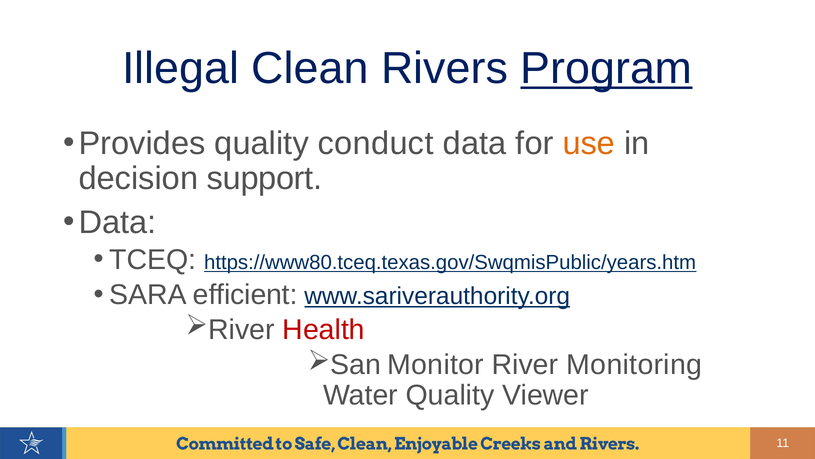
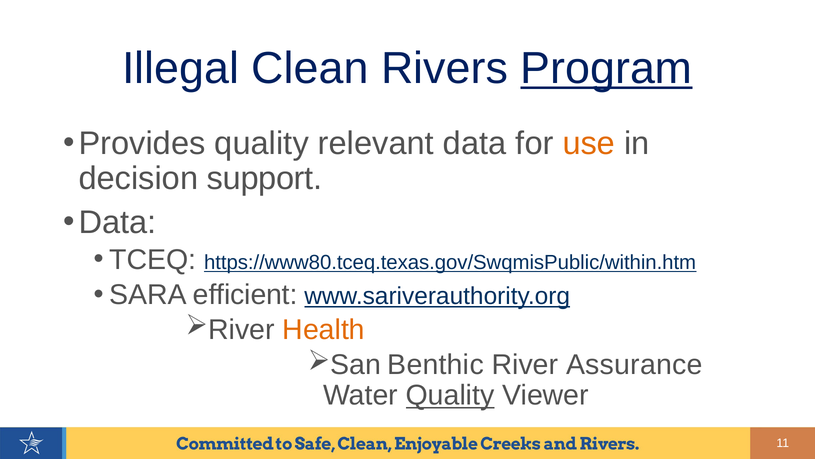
conduct: conduct -> relevant
https://www80.tceq.texas.gov/SwqmisPublic/years.htm: https://www80.tceq.texas.gov/SwqmisPublic/years.htm -> https://www80.tceq.texas.gov/SwqmisPublic/within.htm
Health colour: red -> orange
Monitor: Monitor -> Benthic
Monitoring: Monitoring -> Assurance
Quality at (450, 395) underline: none -> present
